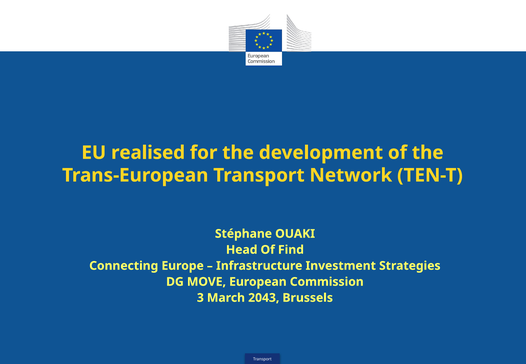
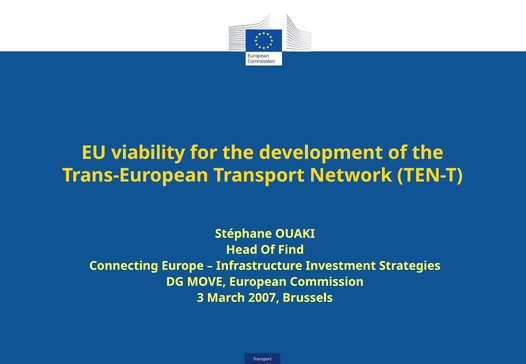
realised: realised -> viability
2043: 2043 -> 2007
